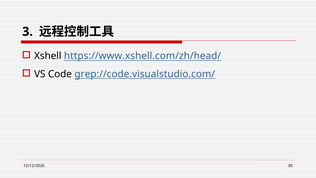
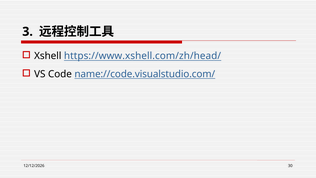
grep://code.visualstudio.com/: grep://code.visualstudio.com/ -> name://code.visualstudio.com/
